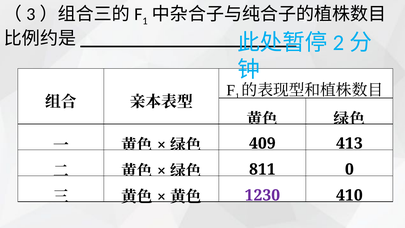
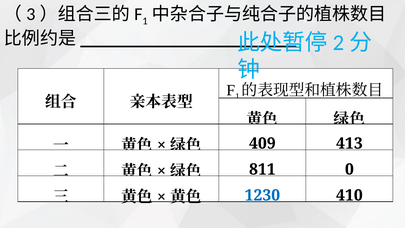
1230 colour: purple -> blue
